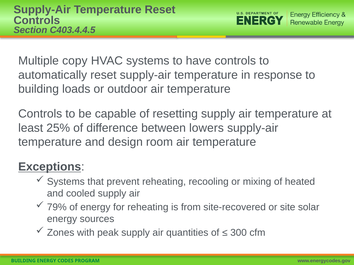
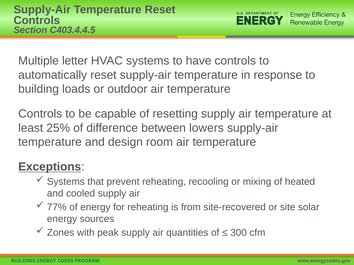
copy: copy -> letter
79%: 79% -> 77%
